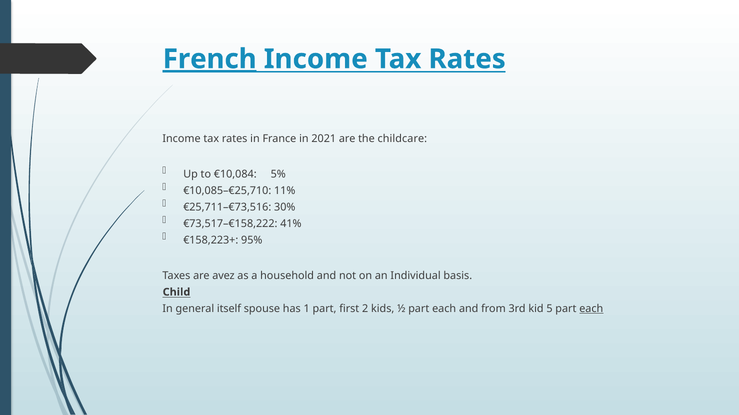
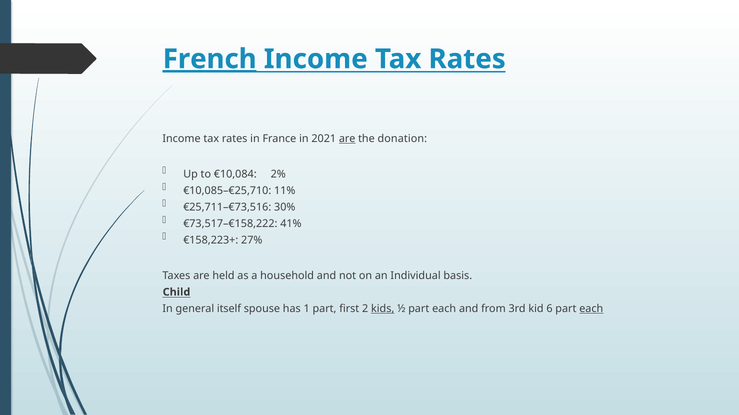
are at (347, 139) underline: none -> present
childcare: childcare -> donation
5%: 5% -> 2%
95%: 95% -> 27%
avez: avez -> held
kids underline: none -> present
5: 5 -> 6
